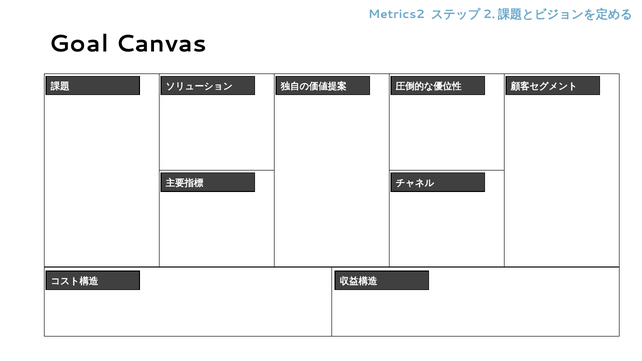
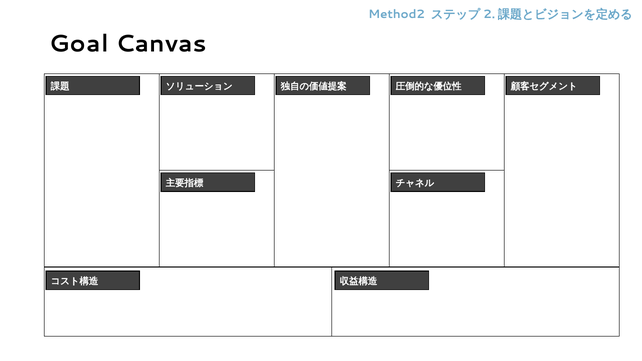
Metrics2: Metrics2 -> Method2
